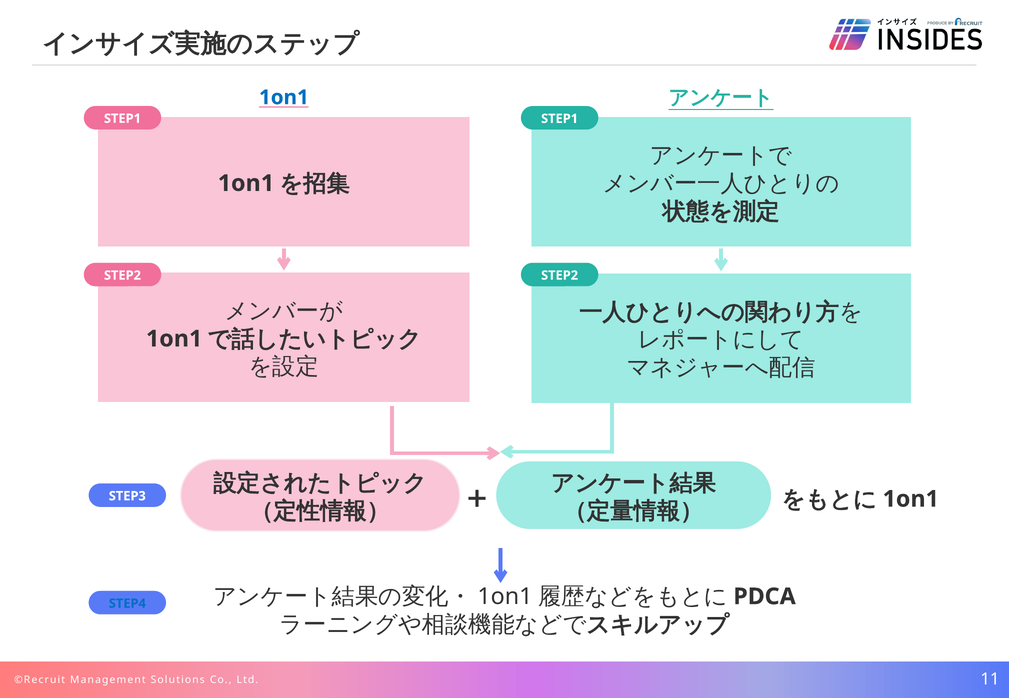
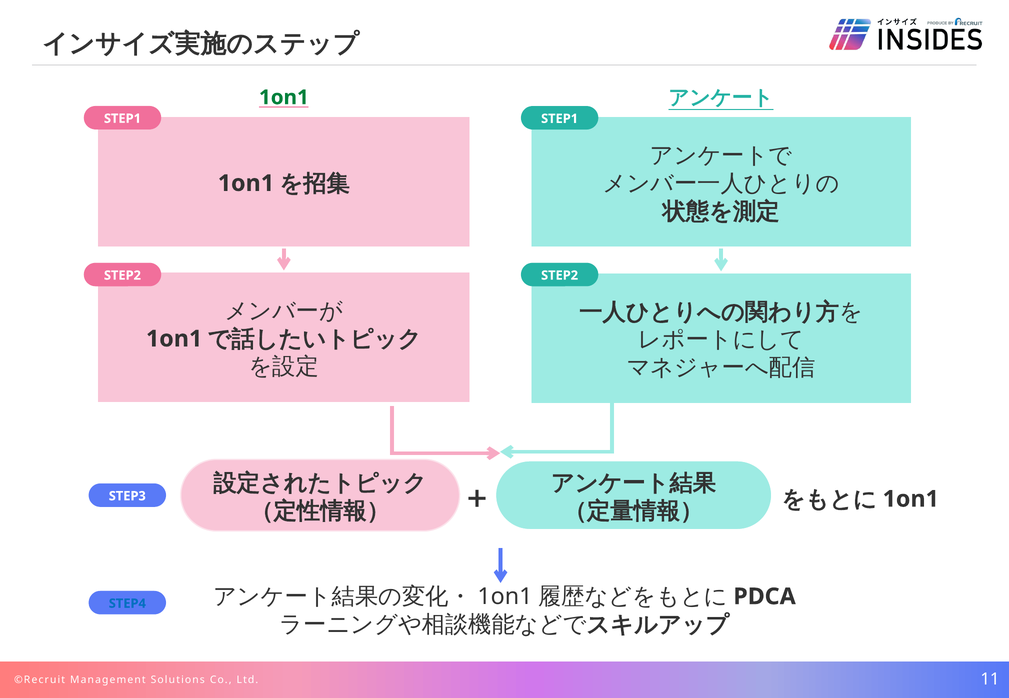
1on1 at (284, 97) colour: blue -> green
